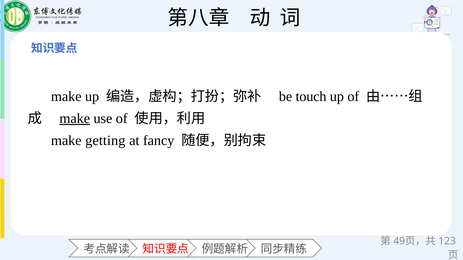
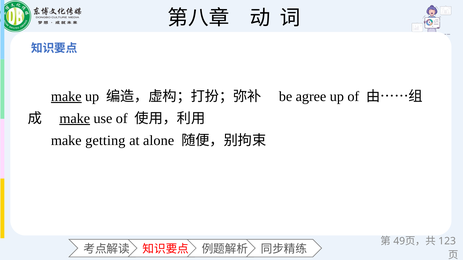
make at (66, 97) underline: none -> present
touch: touch -> agree
fancy: fancy -> alone
